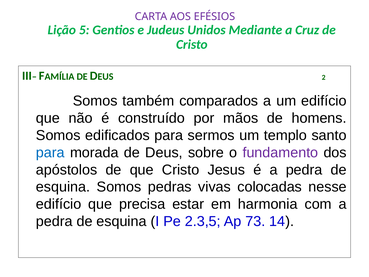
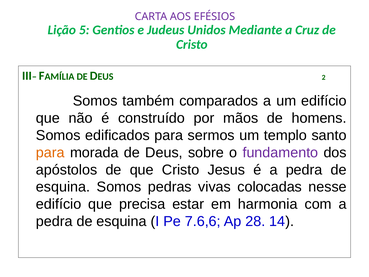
para at (50, 152) colour: blue -> orange
2.3,5: 2.3,5 -> 7.6,6
73: 73 -> 28
